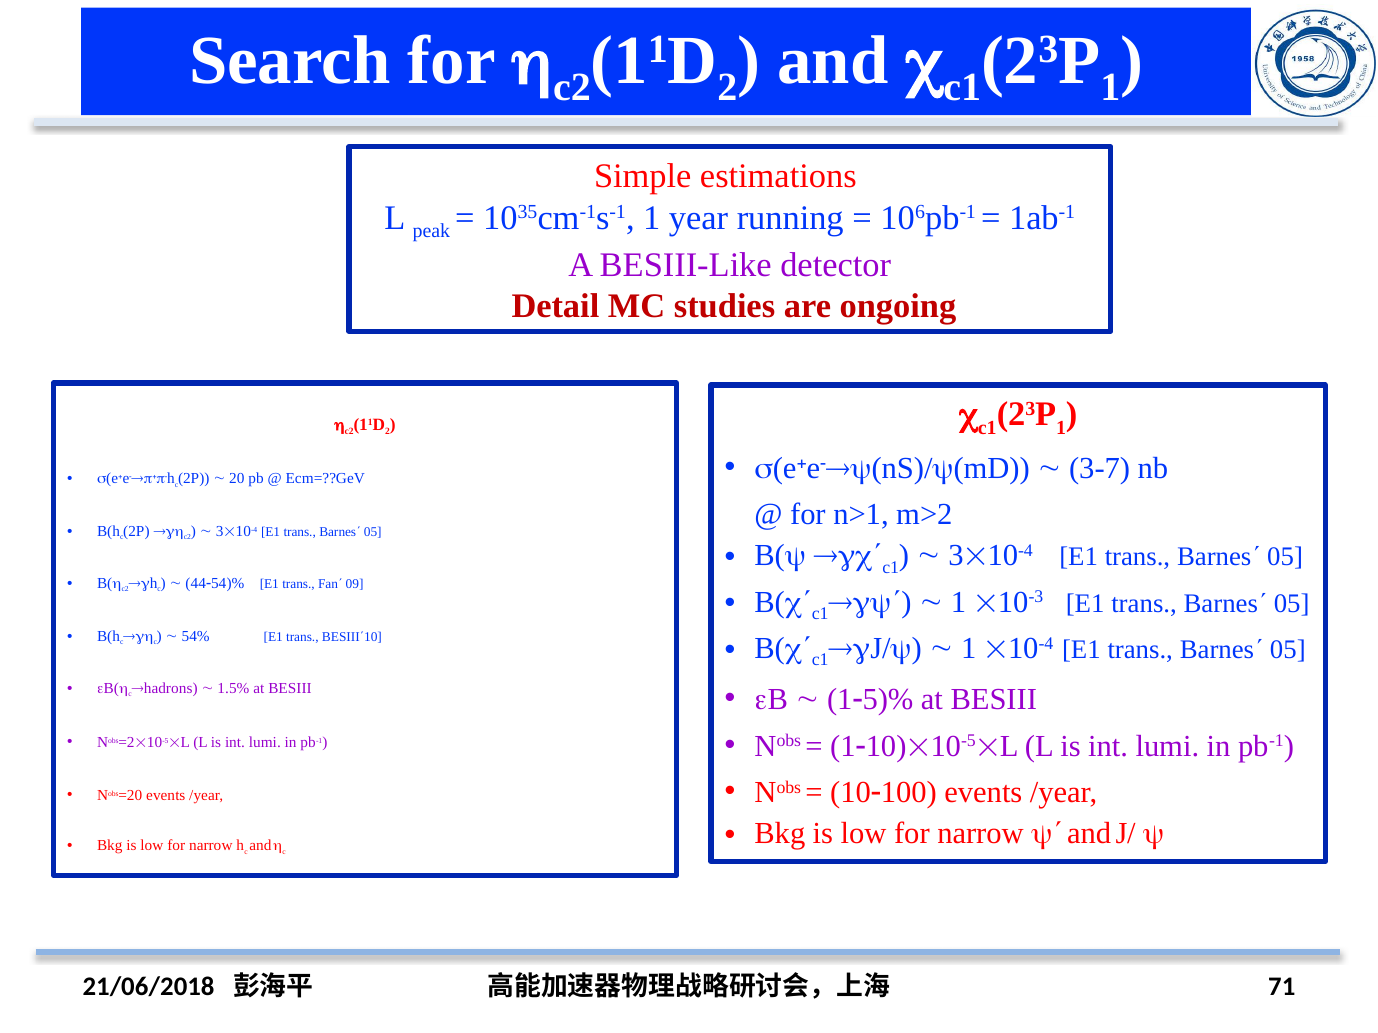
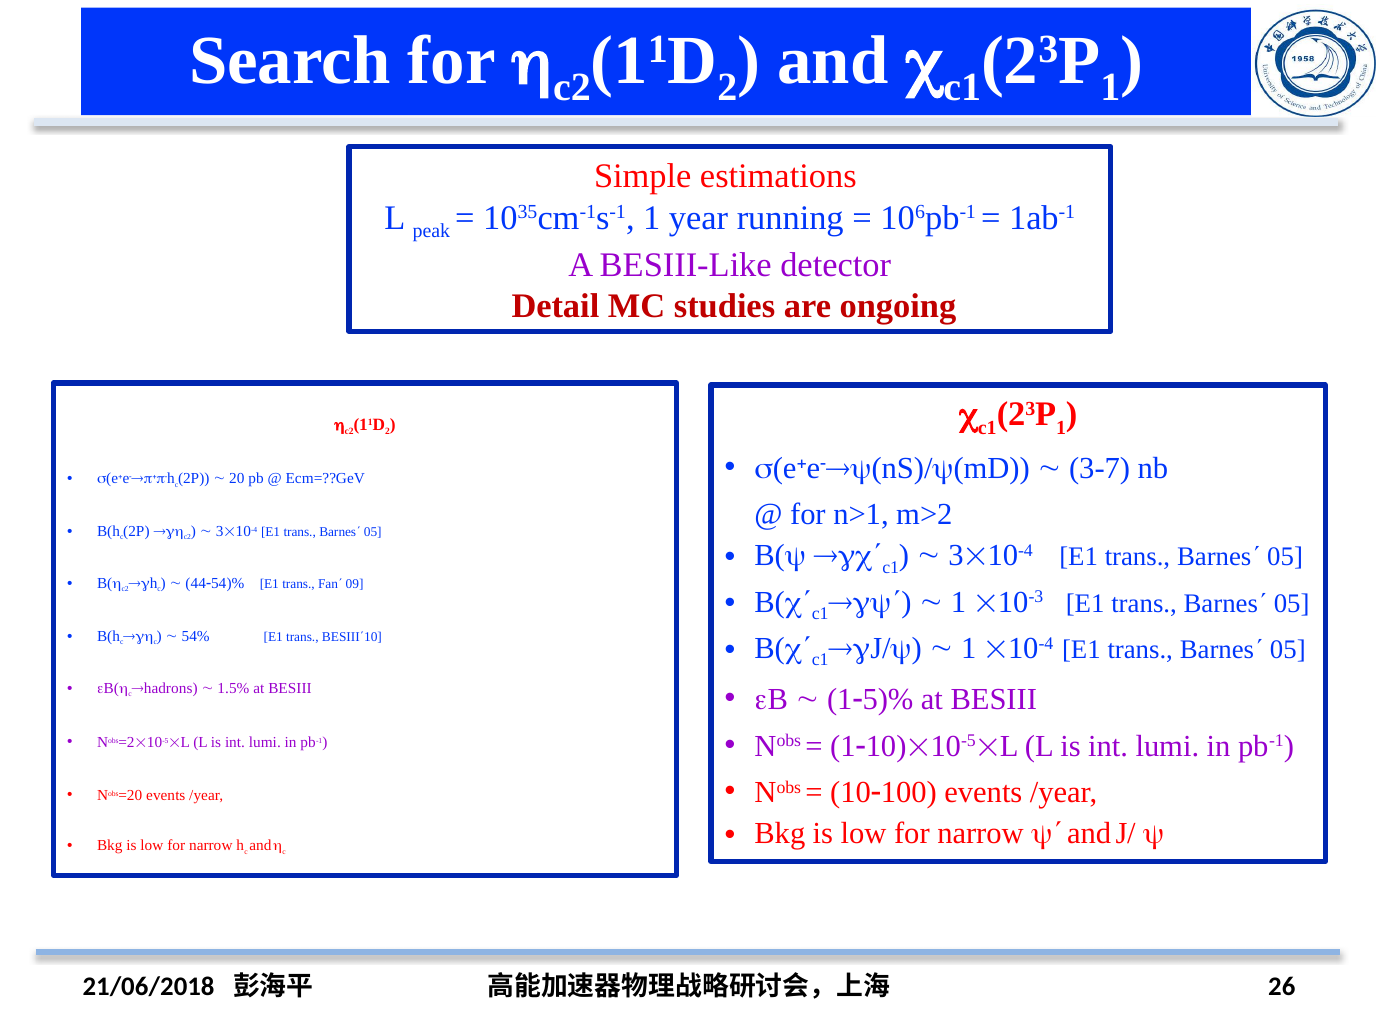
71: 71 -> 26
